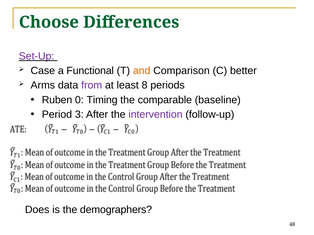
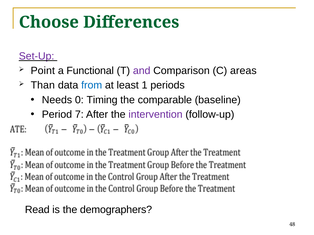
Case: Case -> Point
and colour: orange -> purple
better: better -> areas
Arms: Arms -> Than
from colour: purple -> blue
8: 8 -> 1
Ruben: Ruben -> Needs
3: 3 -> 7
Does: Does -> Read
